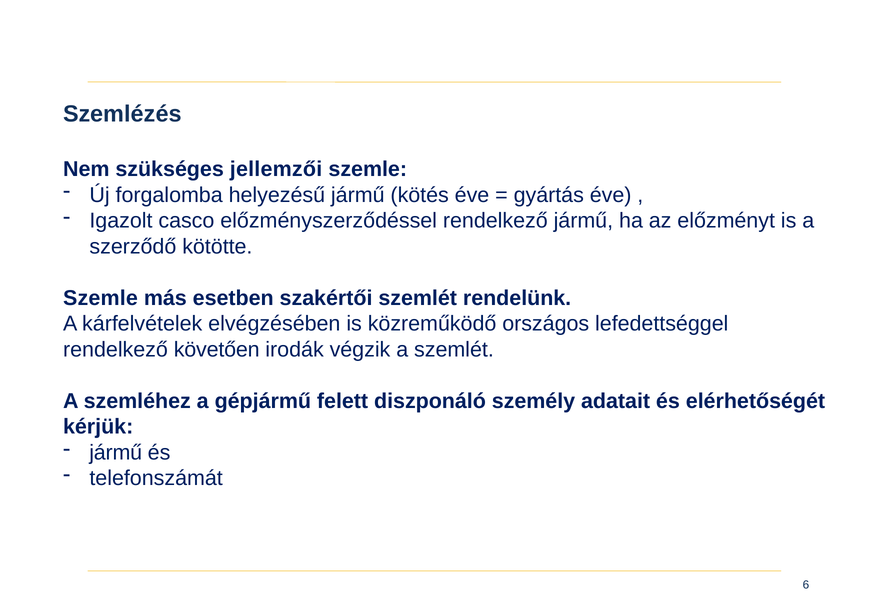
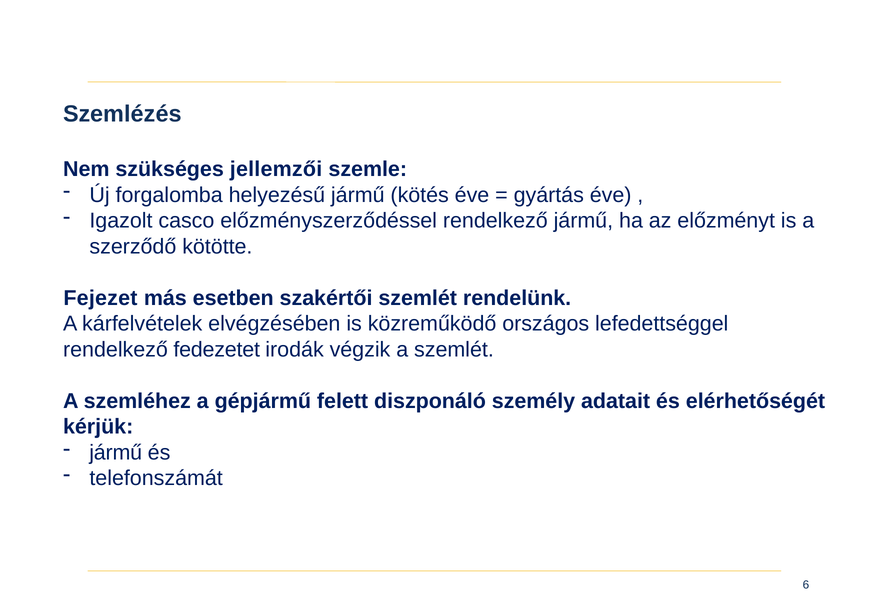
Szemle at (100, 298): Szemle -> Fejezet
követően: követően -> fedezetet
